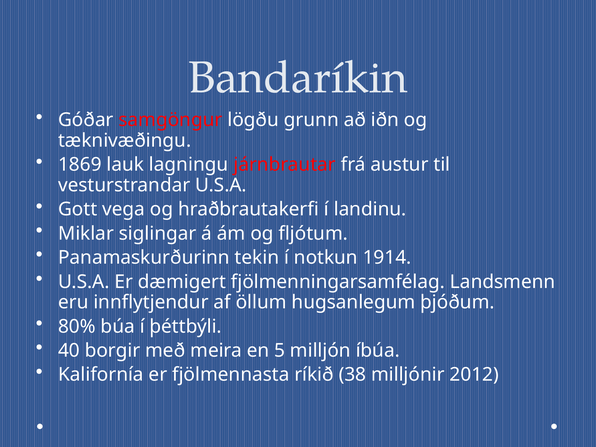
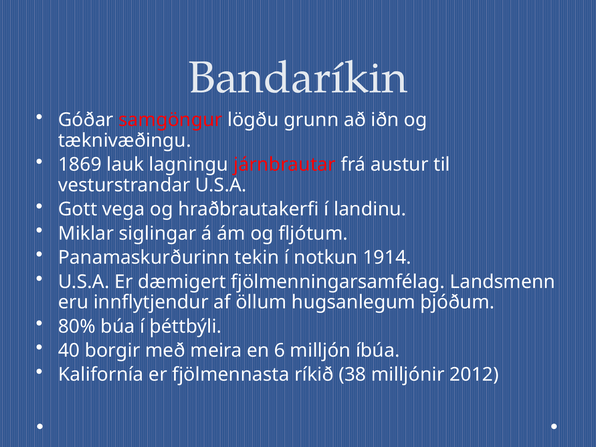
5: 5 -> 6
